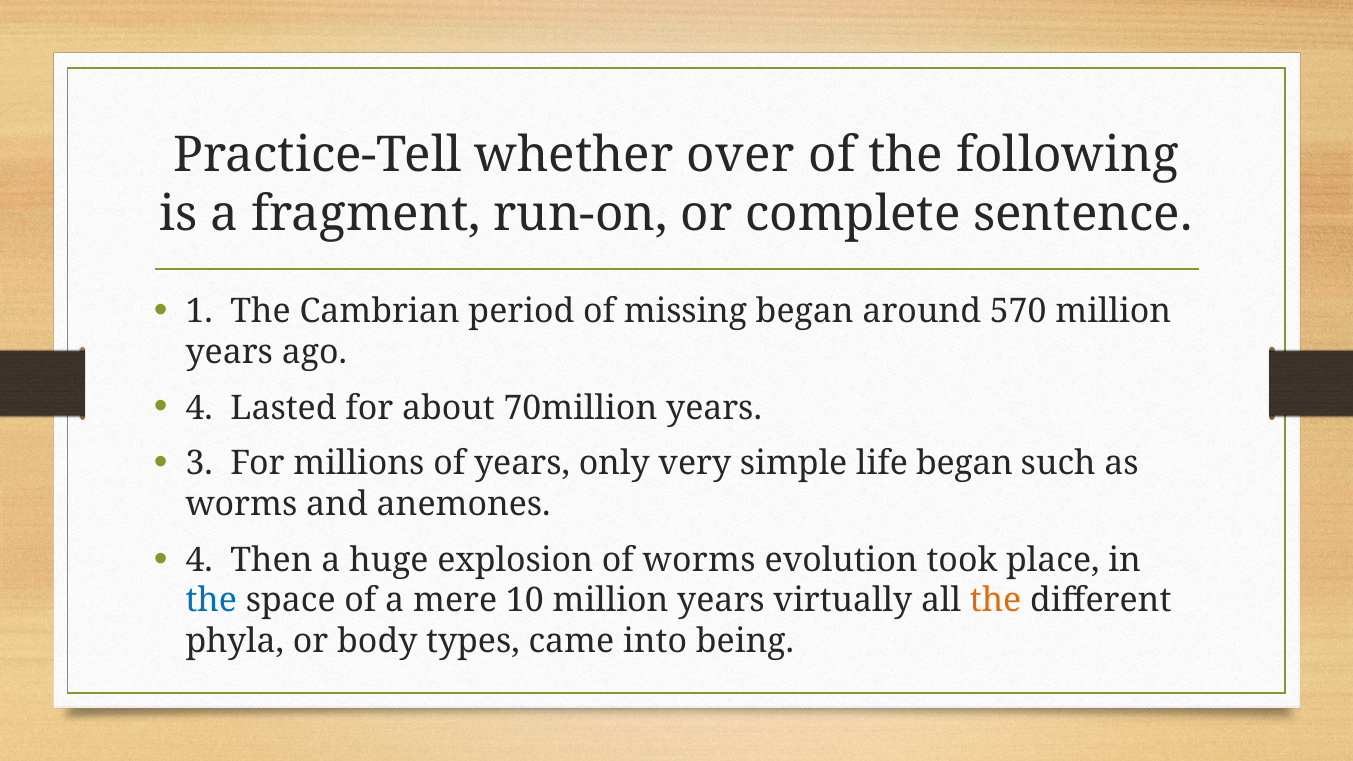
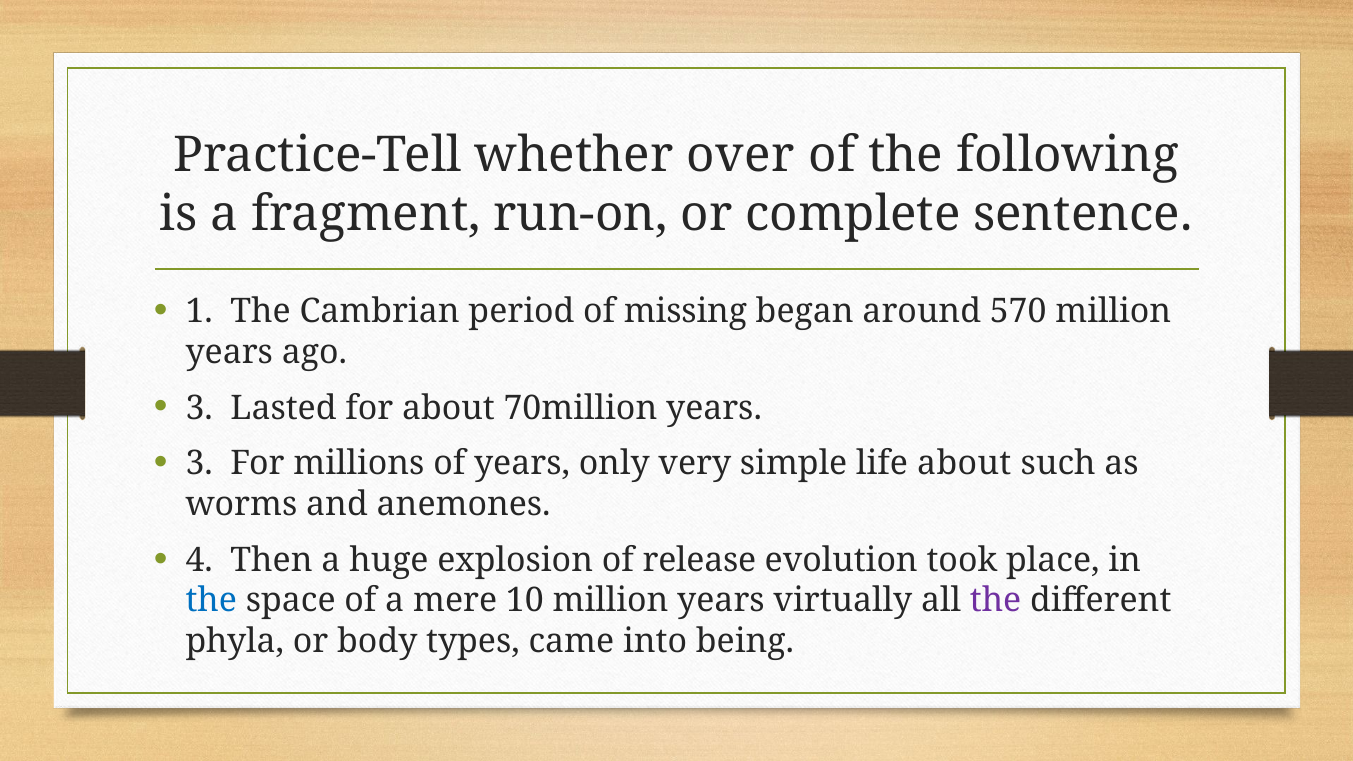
4 at (199, 408): 4 -> 3
life began: began -> about
of worms: worms -> release
the at (996, 601) colour: orange -> purple
